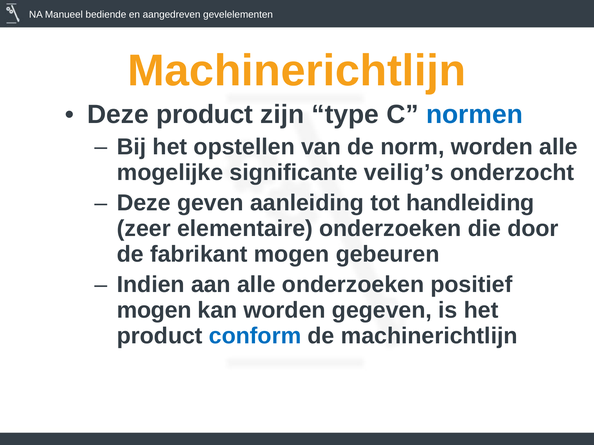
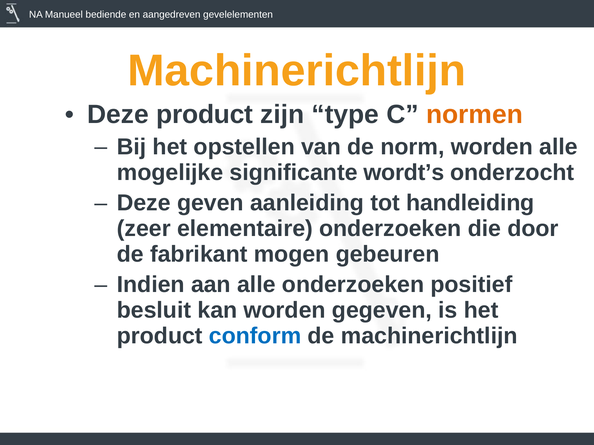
normen colour: blue -> orange
veilig’s: veilig’s -> wordt’s
mogen at (154, 311): mogen -> besluit
